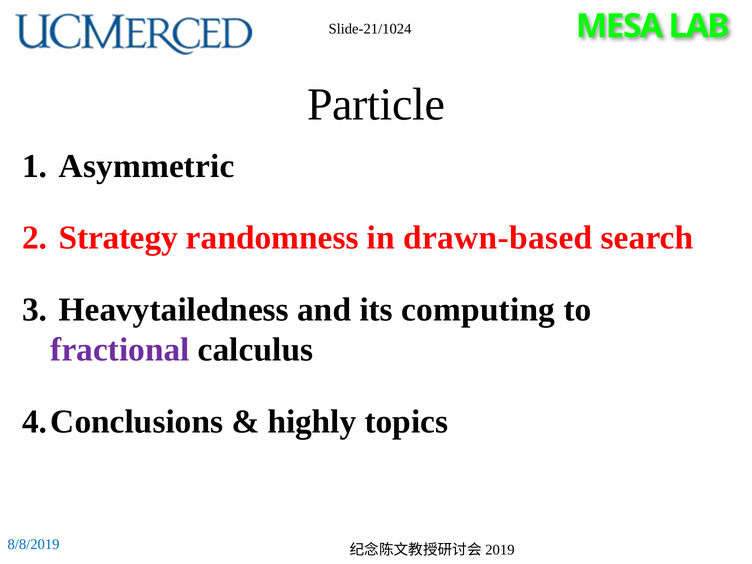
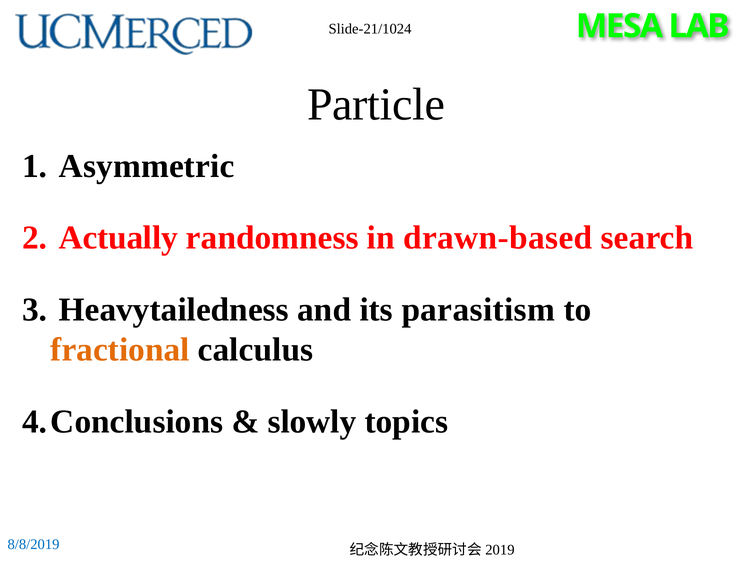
Strategy: Strategy -> Actually
computing: computing -> parasitism
fractional colour: purple -> orange
highly: highly -> slowly
